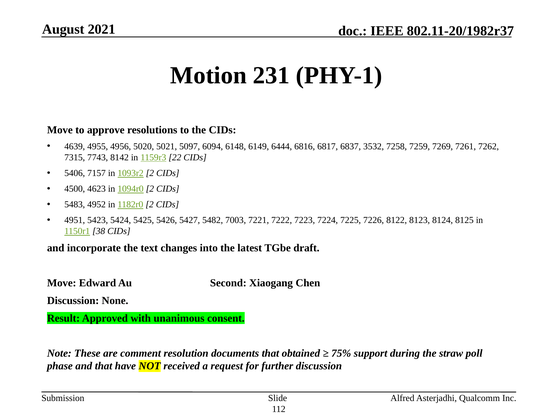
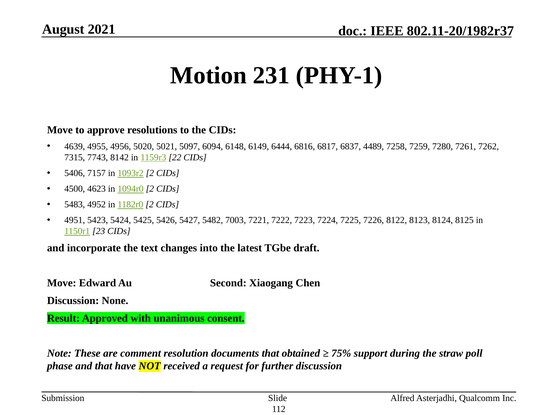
3532: 3532 -> 4489
7269: 7269 -> 7280
38: 38 -> 23
